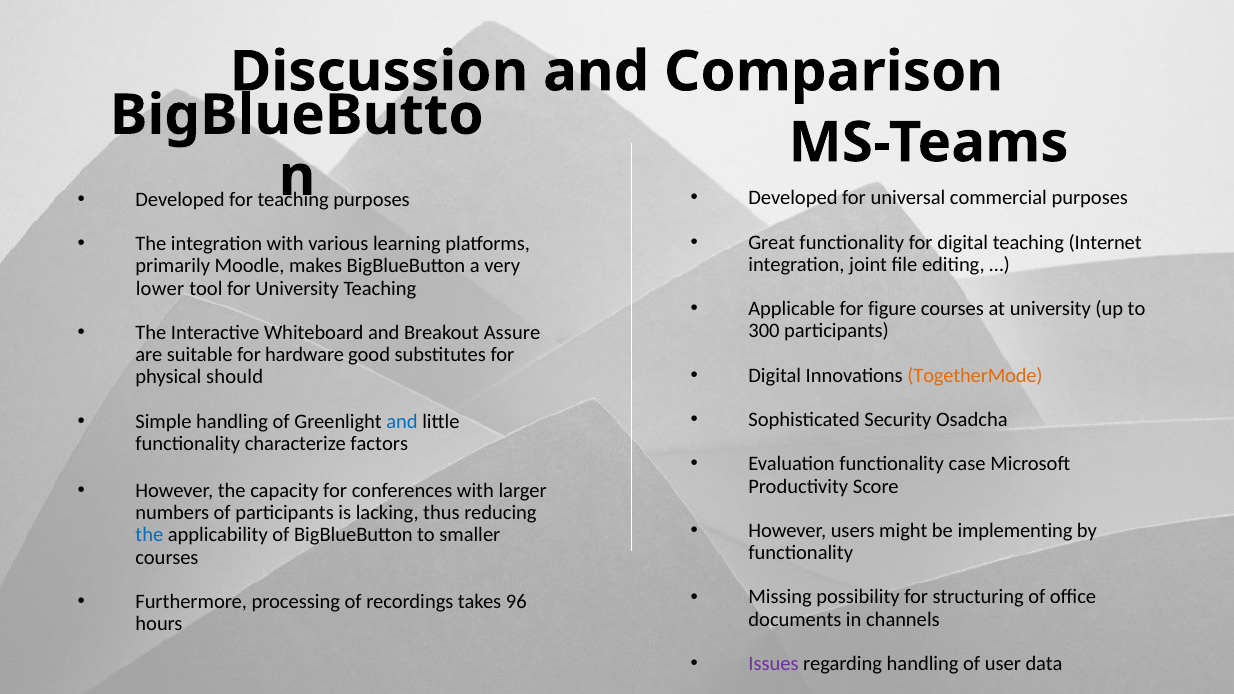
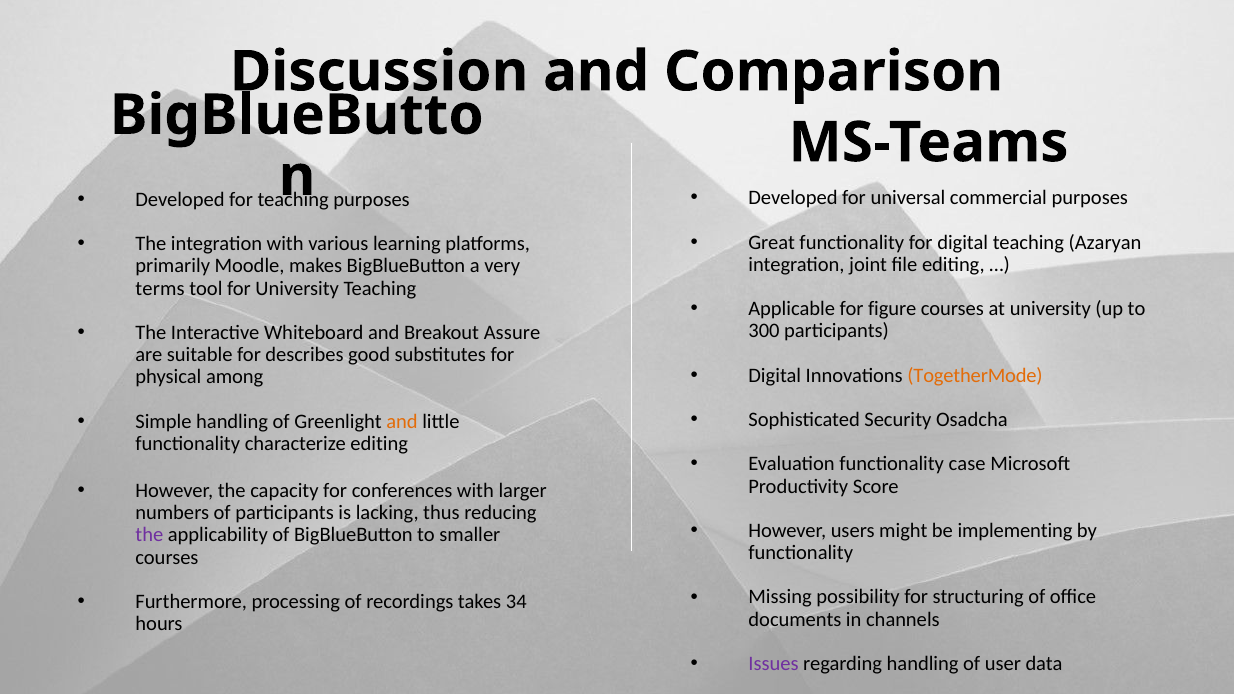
Internet: Internet -> Azaryan
lower: lower -> terms
hardware: hardware -> describes
should: should -> among
and at (402, 422) colour: blue -> orange
characterize factors: factors -> editing
the at (149, 535) colour: blue -> purple
96: 96 -> 34
